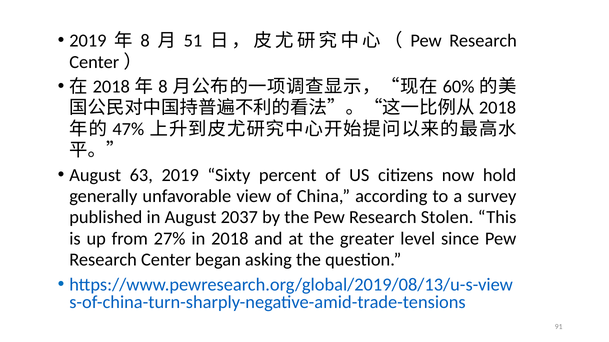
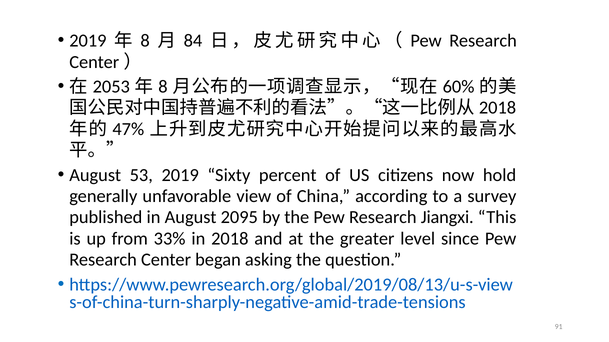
51: 51 -> 84
2018 at (111, 87): 2018 -> 2053
63: 63 -> 53
2037: 2037 -> 2095
Stolen: Stolen -> Jiangxi
27%: 27% -> 33%
